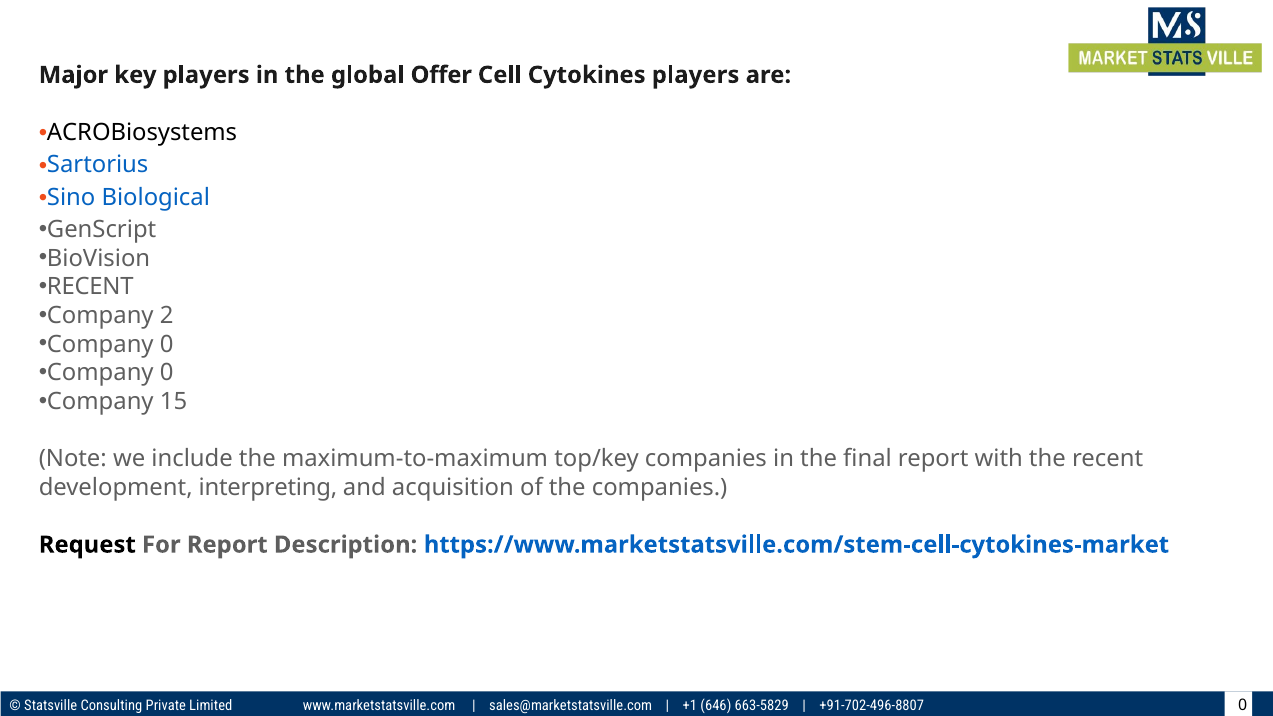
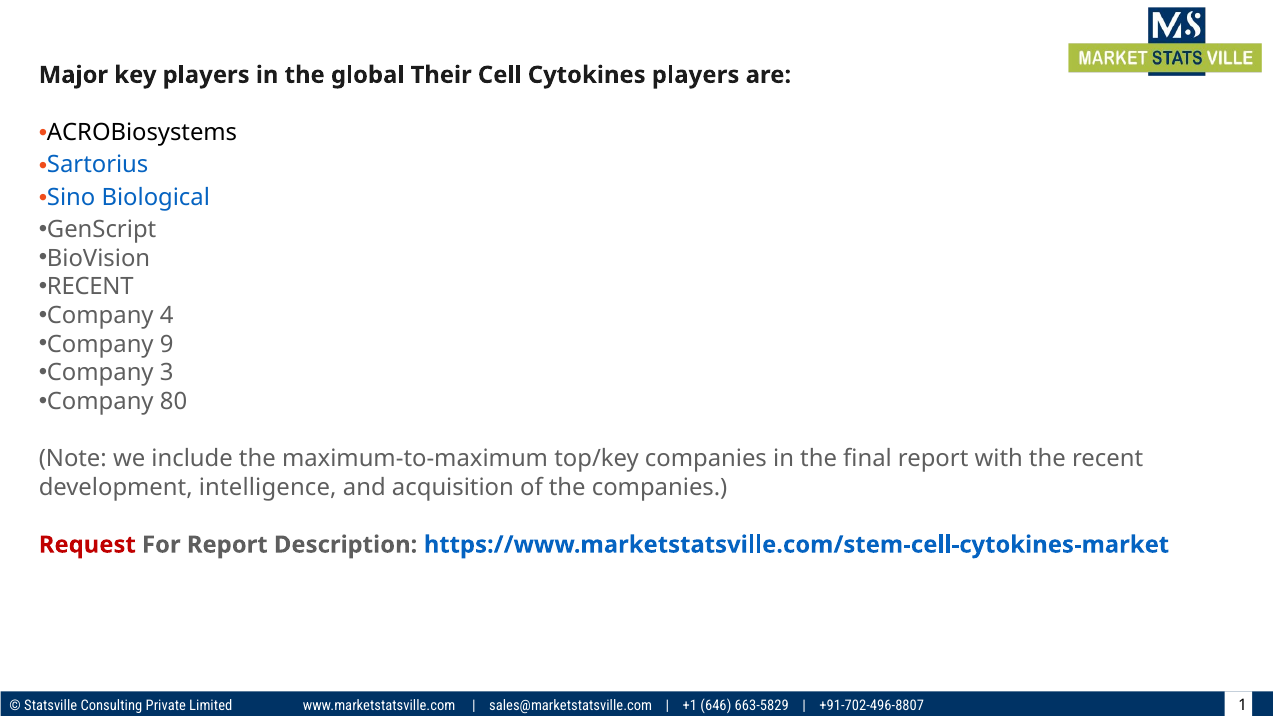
Offer: Offer -> Their
2: 2 -> 4
0 at (167, 344): 0 -> 9
0 at (167, 373): 0 -> 3
15: 15 -> 80
interpreting: interpreting -> intelligence
Request colour: black -> red
0 at (1243, 705): 0 -> 1
